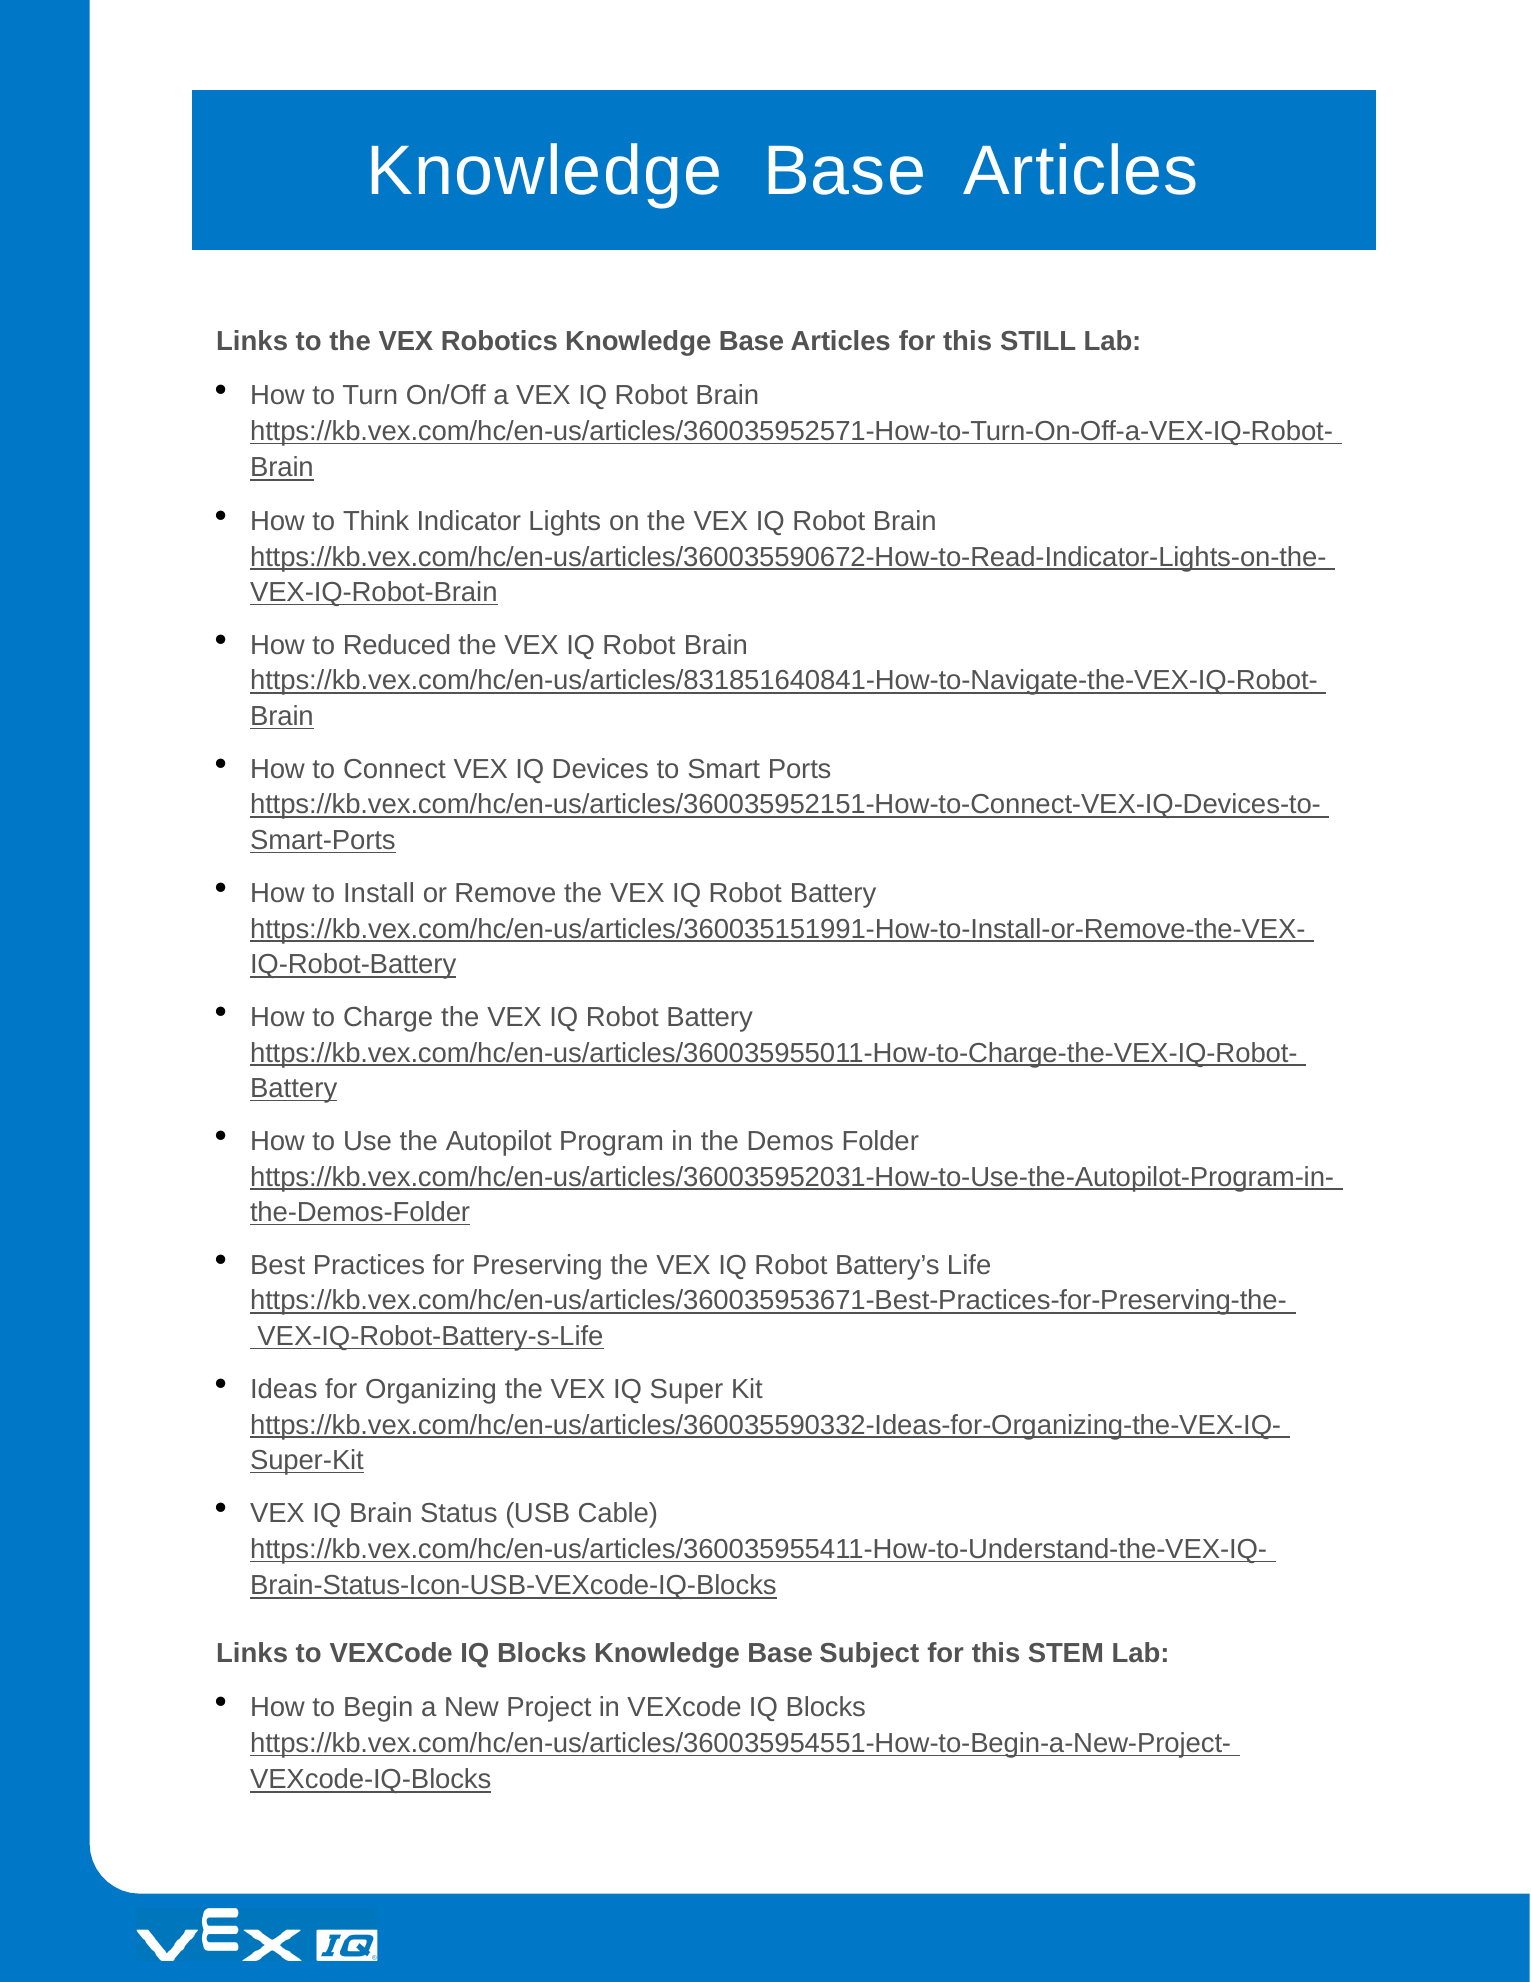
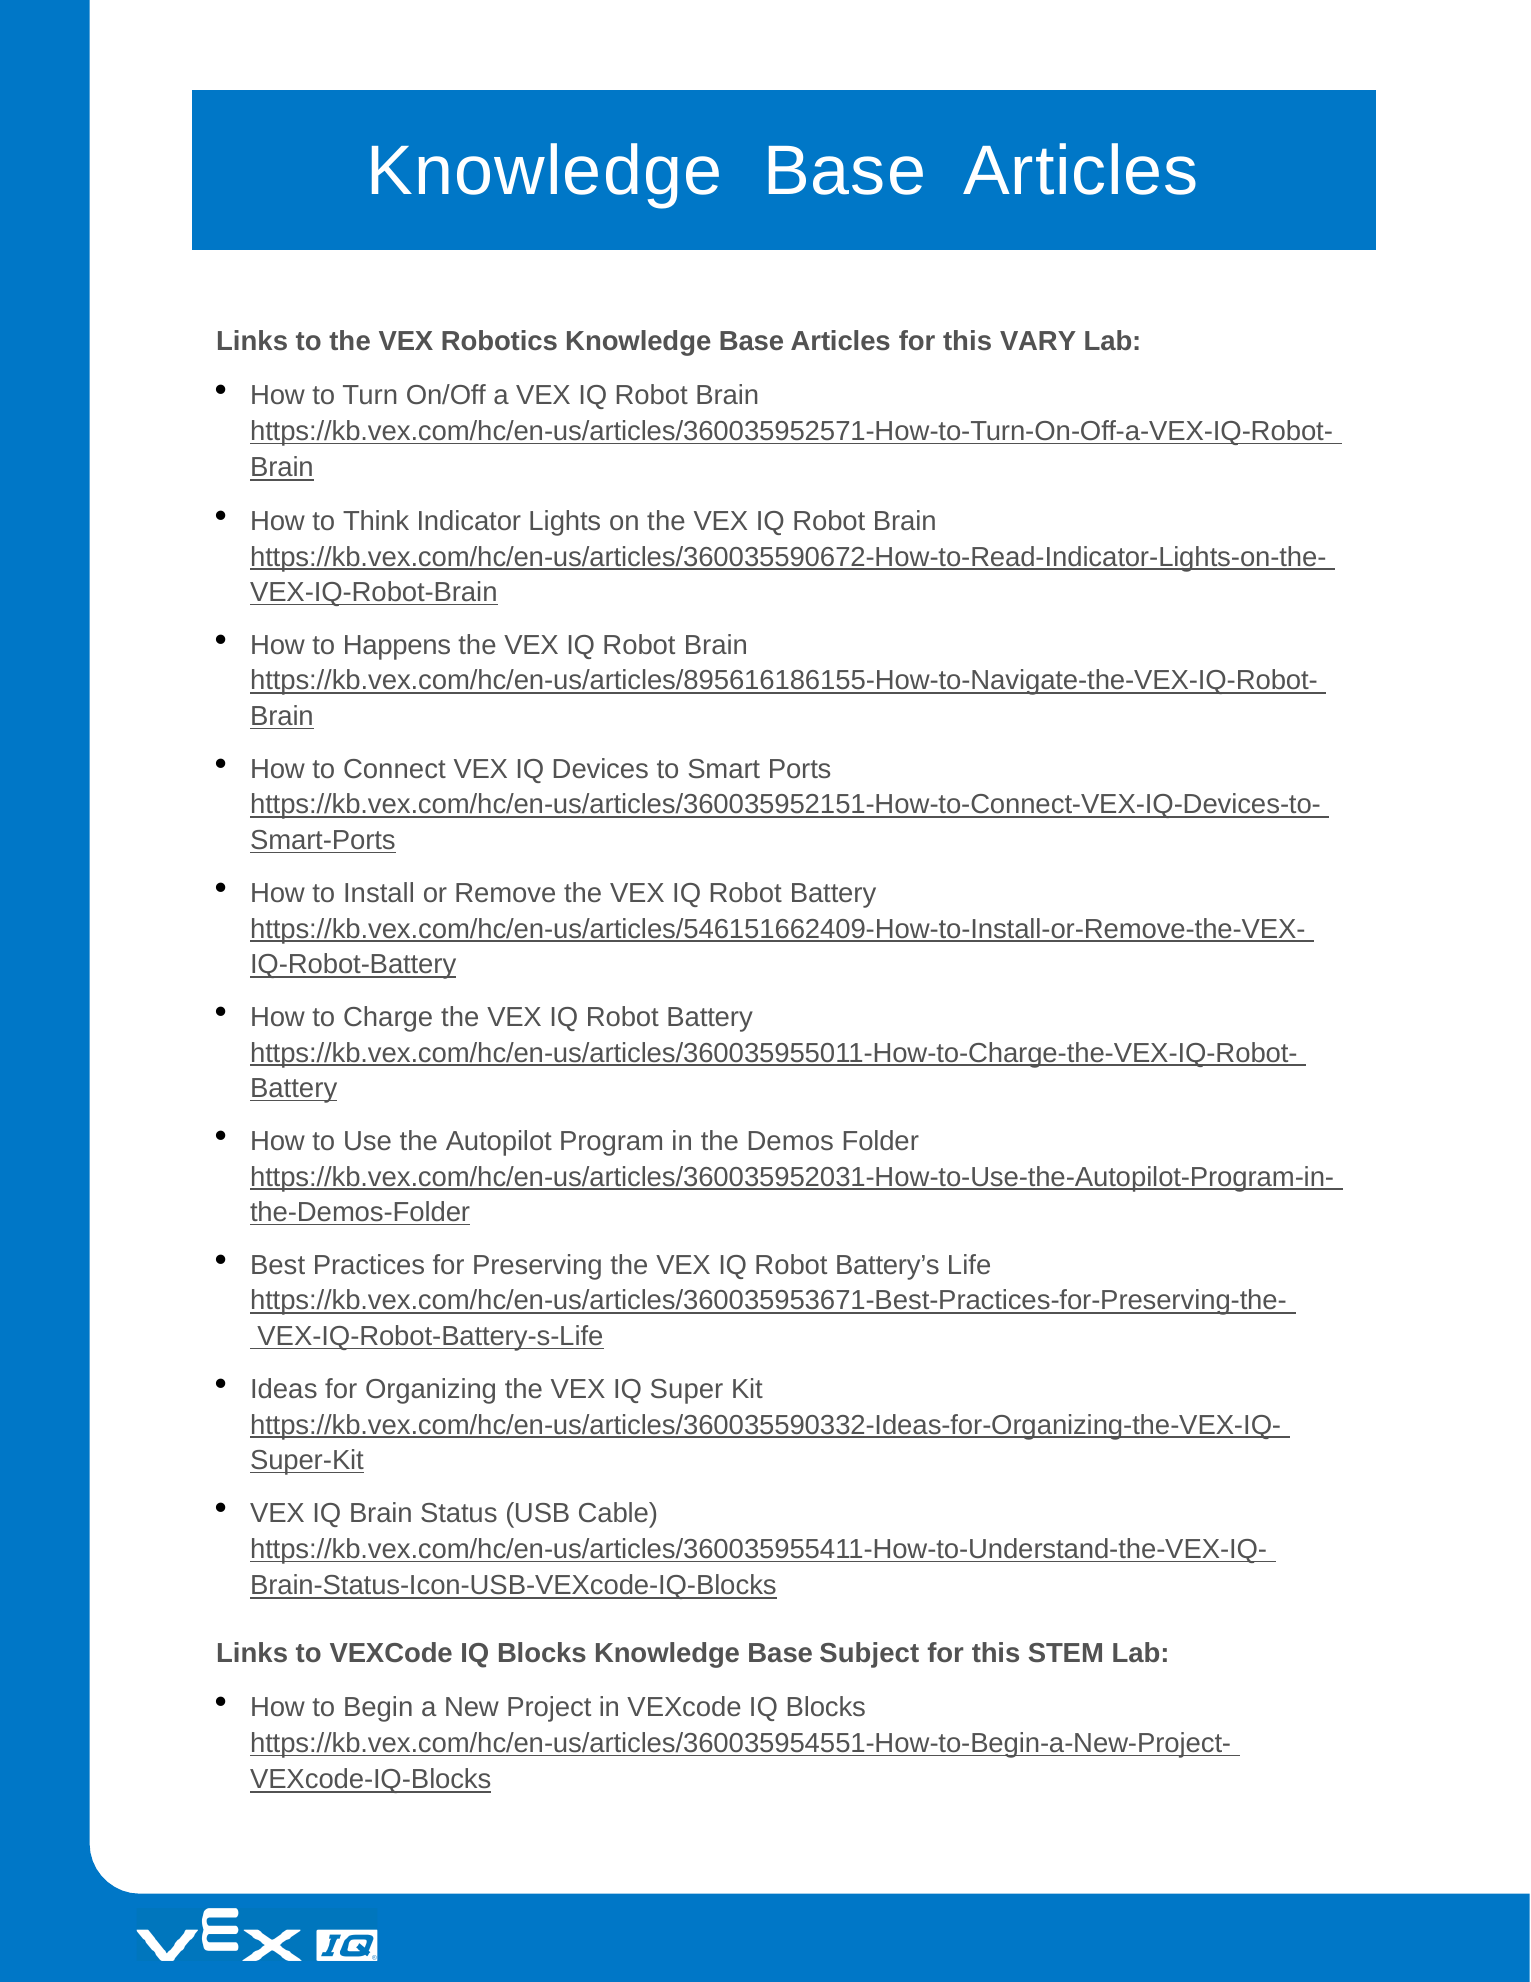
STILL: STILL -> VARY
Reduced: Reduced -> Happens
https://kb.vex.com/hc/en-us/articles/831851640841-How-to-Navigate-the-VEX-IQ-Robot-: https://kb.vex.com/hc/en-us/articles/831851640841-How-to-Navigate-the-VEX-IQ-Robot- -> https://kb.vex.com/hc/en-us/articles/895616186155-How-to-Navigate-the-VEX-IQ-Robot-
https://kb.vex.com/hc/en-us/articles/360035151991-How-to-Install-or-Remove-the-VEX-: https://kb.vex.com/hc/en-us/articles/360035151991-How-to-Install-or-Remove-the-VEX- -> https://kb.vex.com/hc/en-us/articles/546151662409-How-to-Install-or-Remove-the-VEX-
